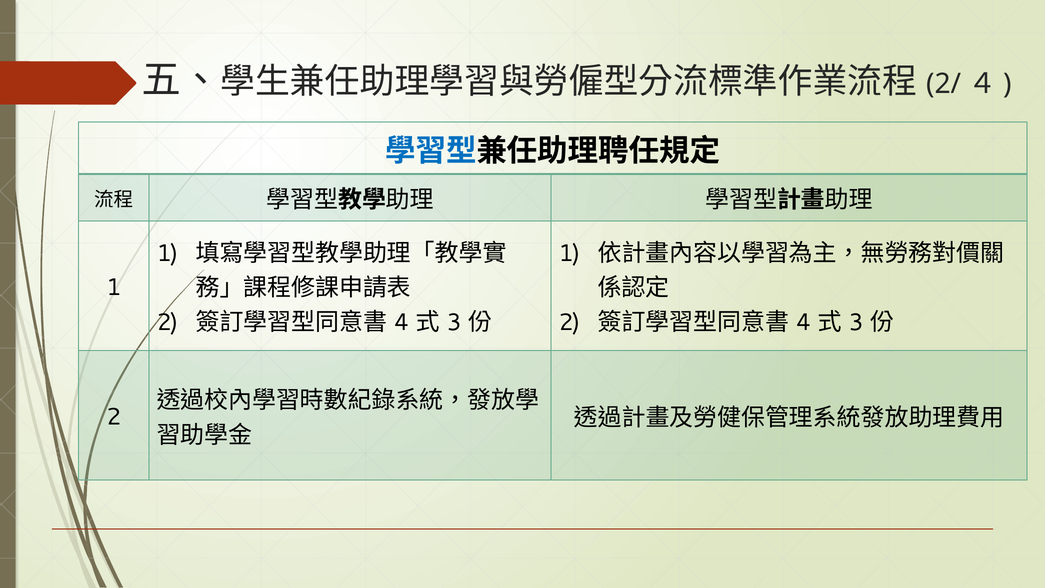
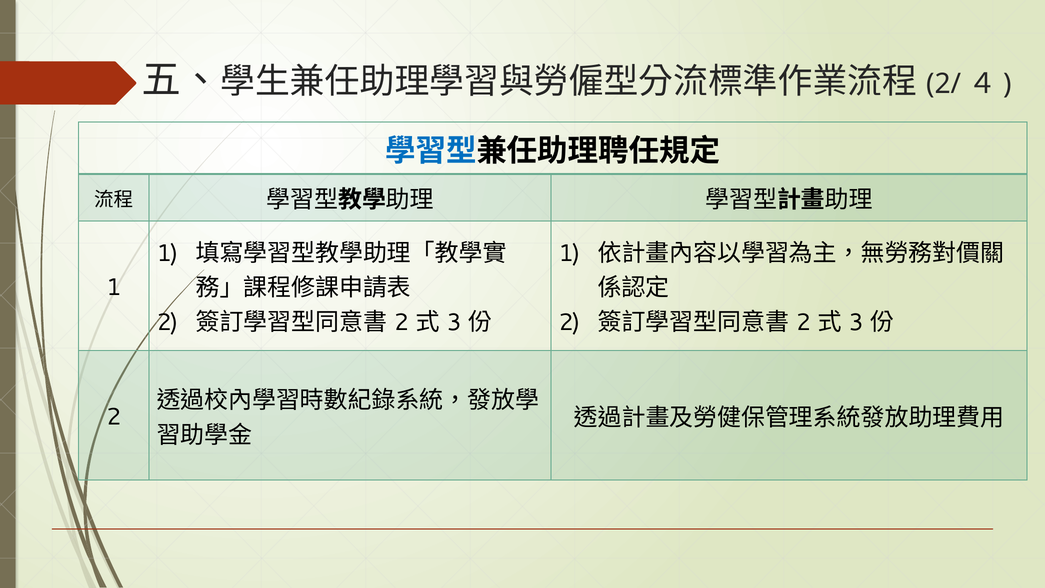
4 at (401, 322): 4 -> 2
4 at (803, 322): 4 -> 2
